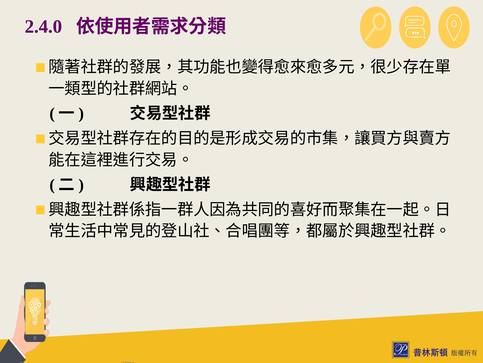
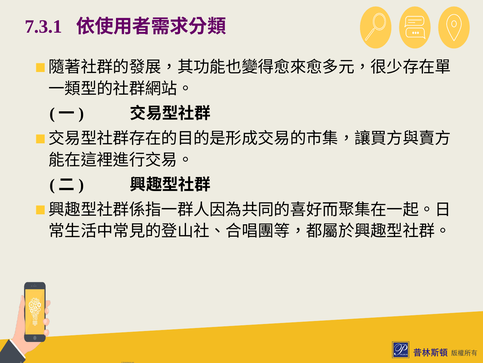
2.4.0: 2.4.0 -> 7.3.1
